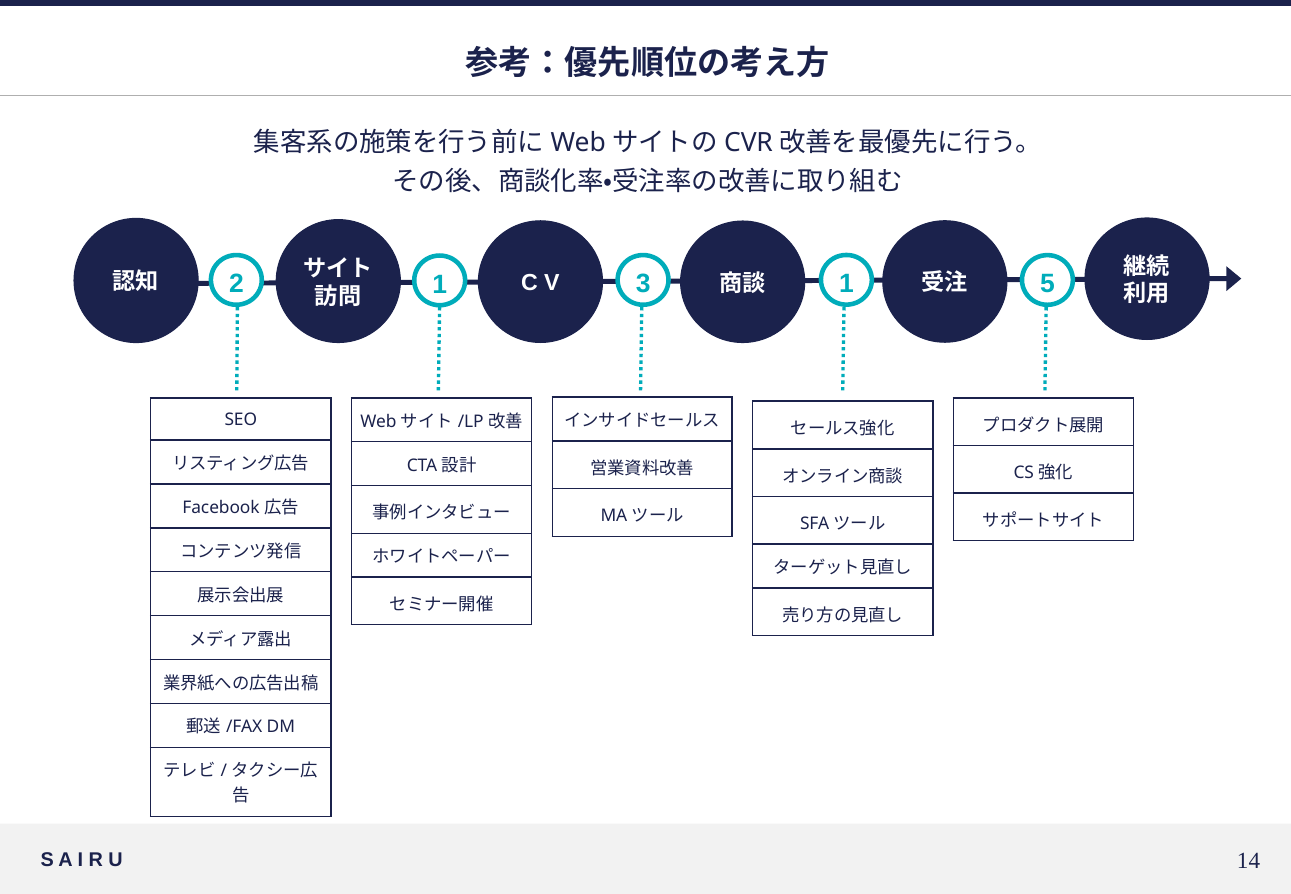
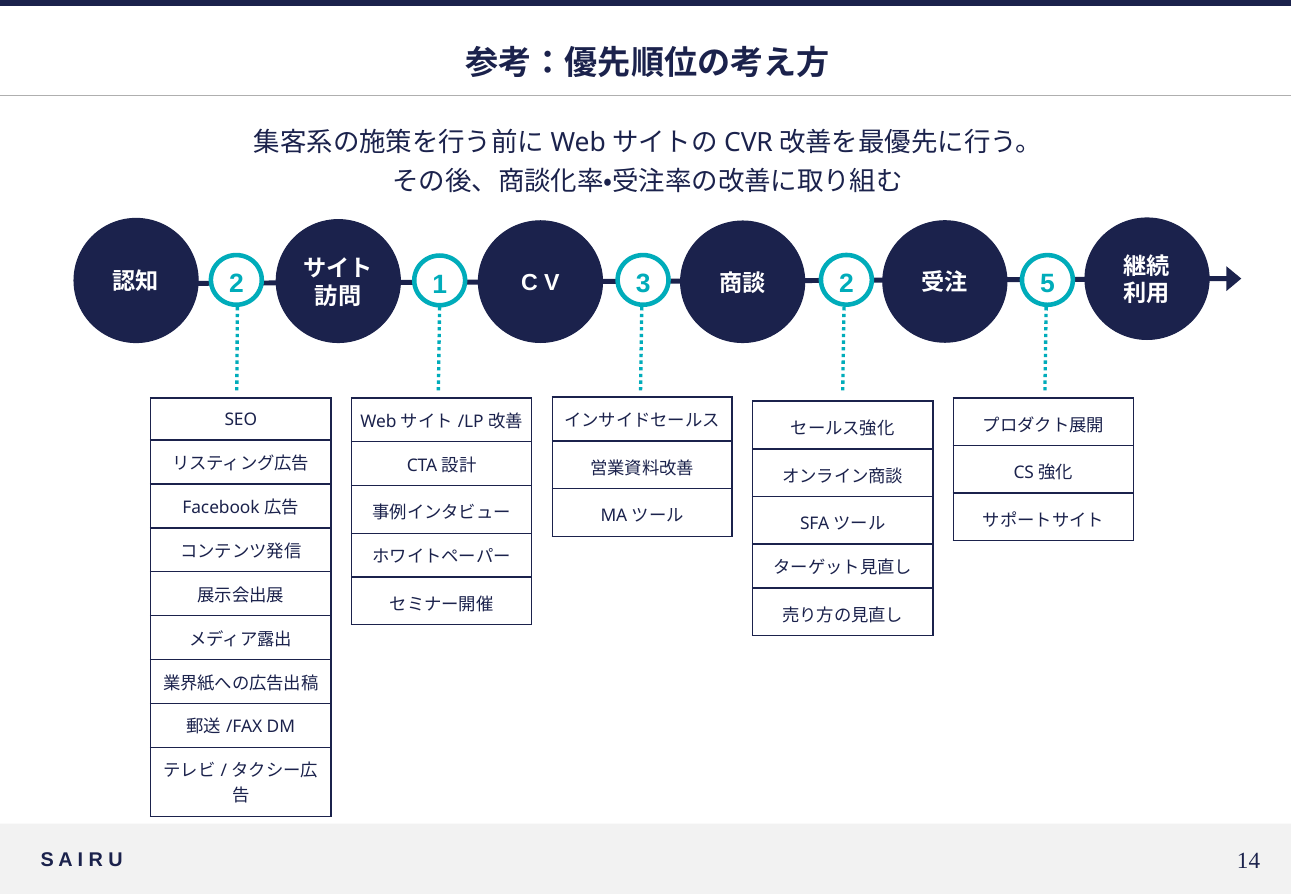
3 1: 1 -> 2
